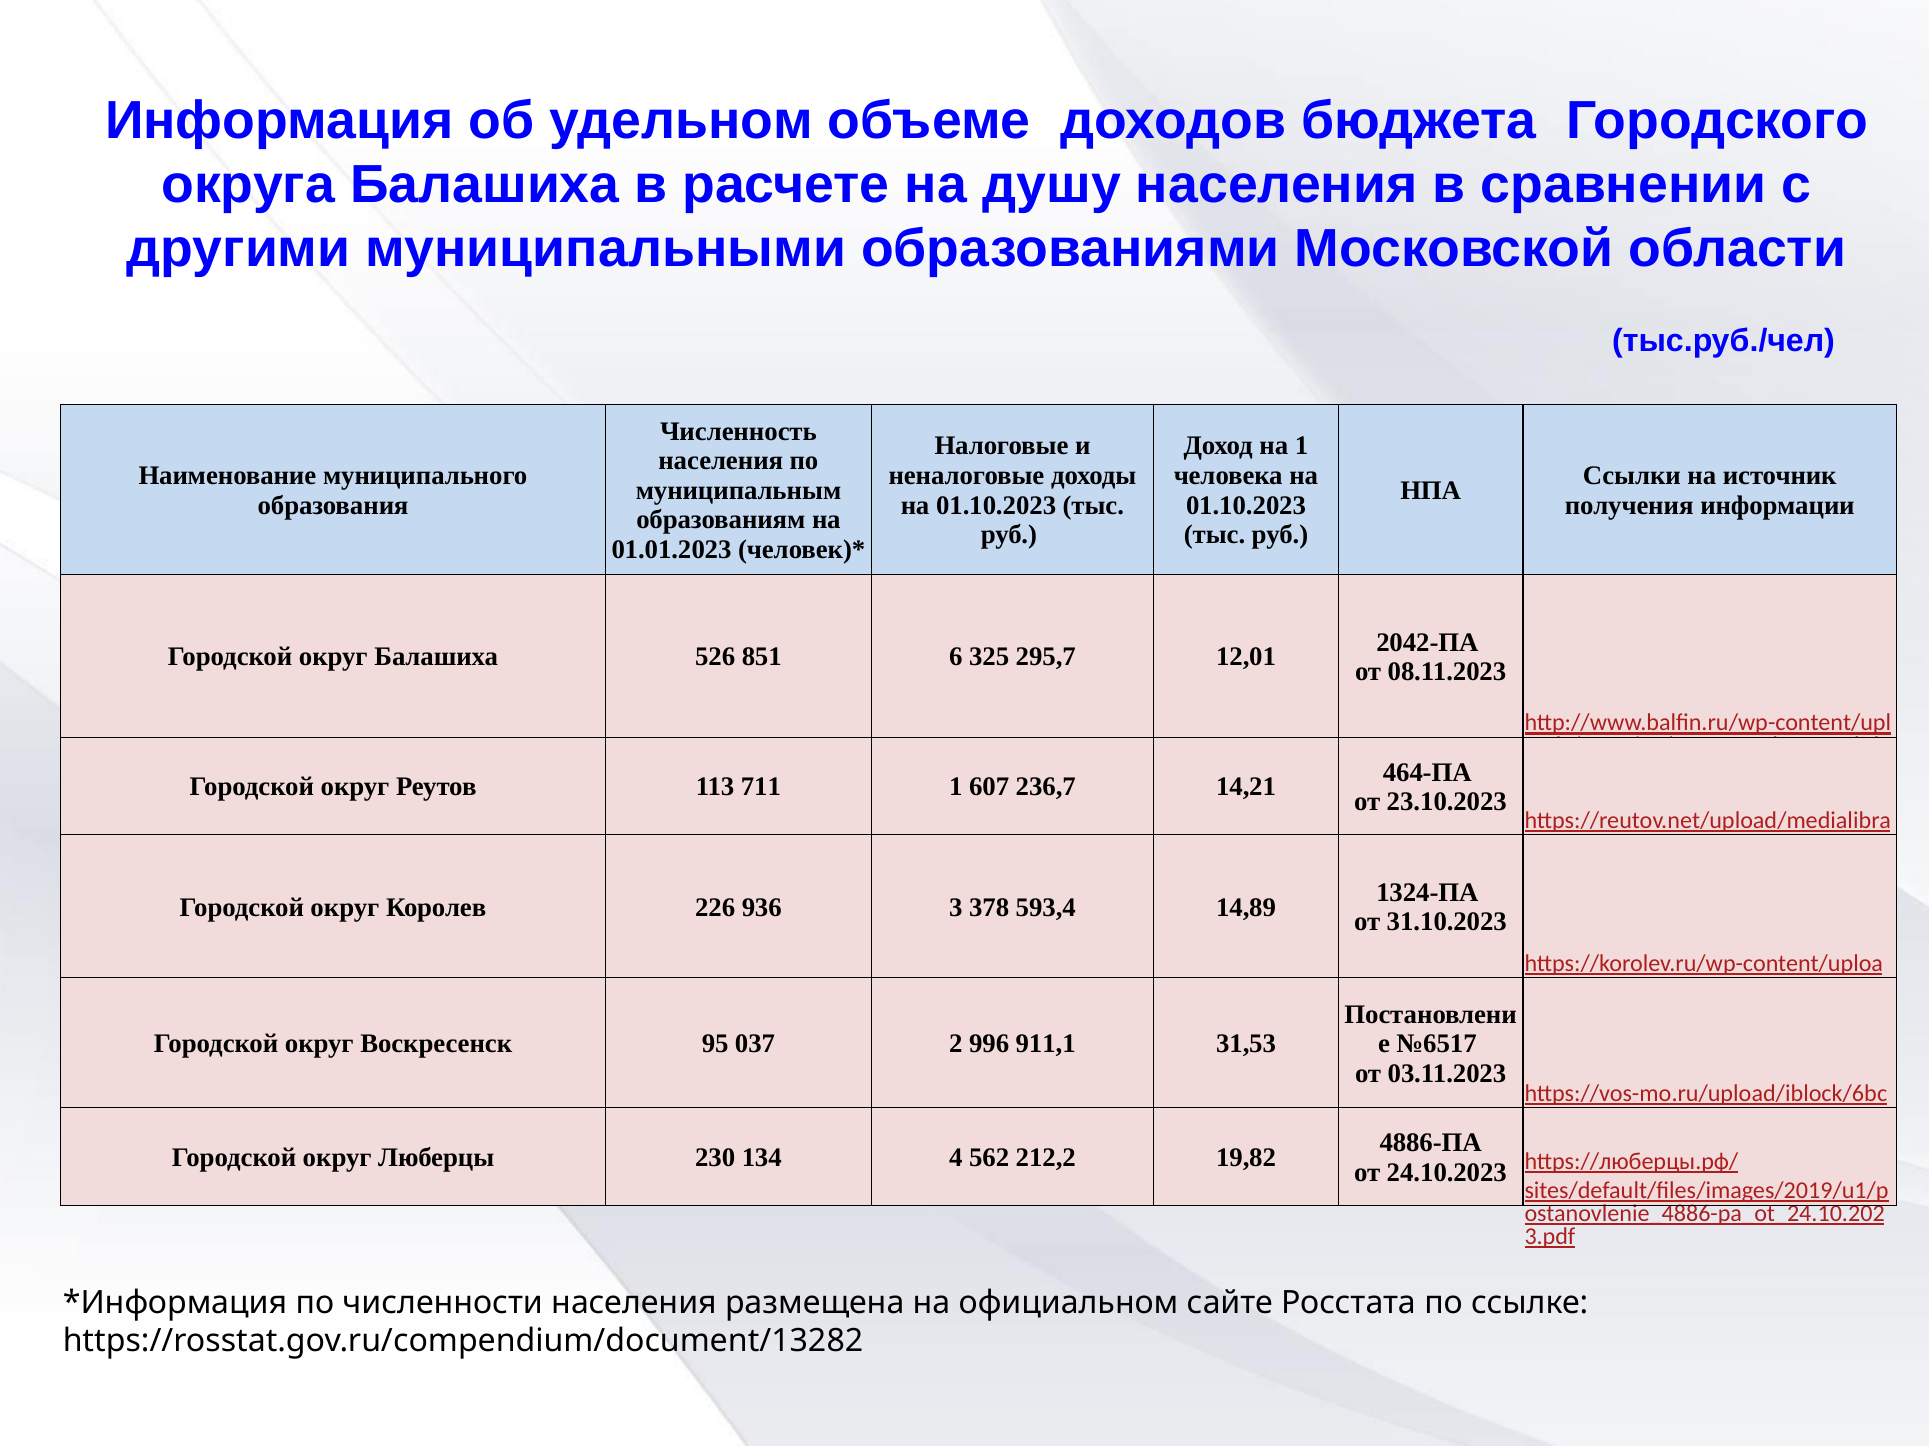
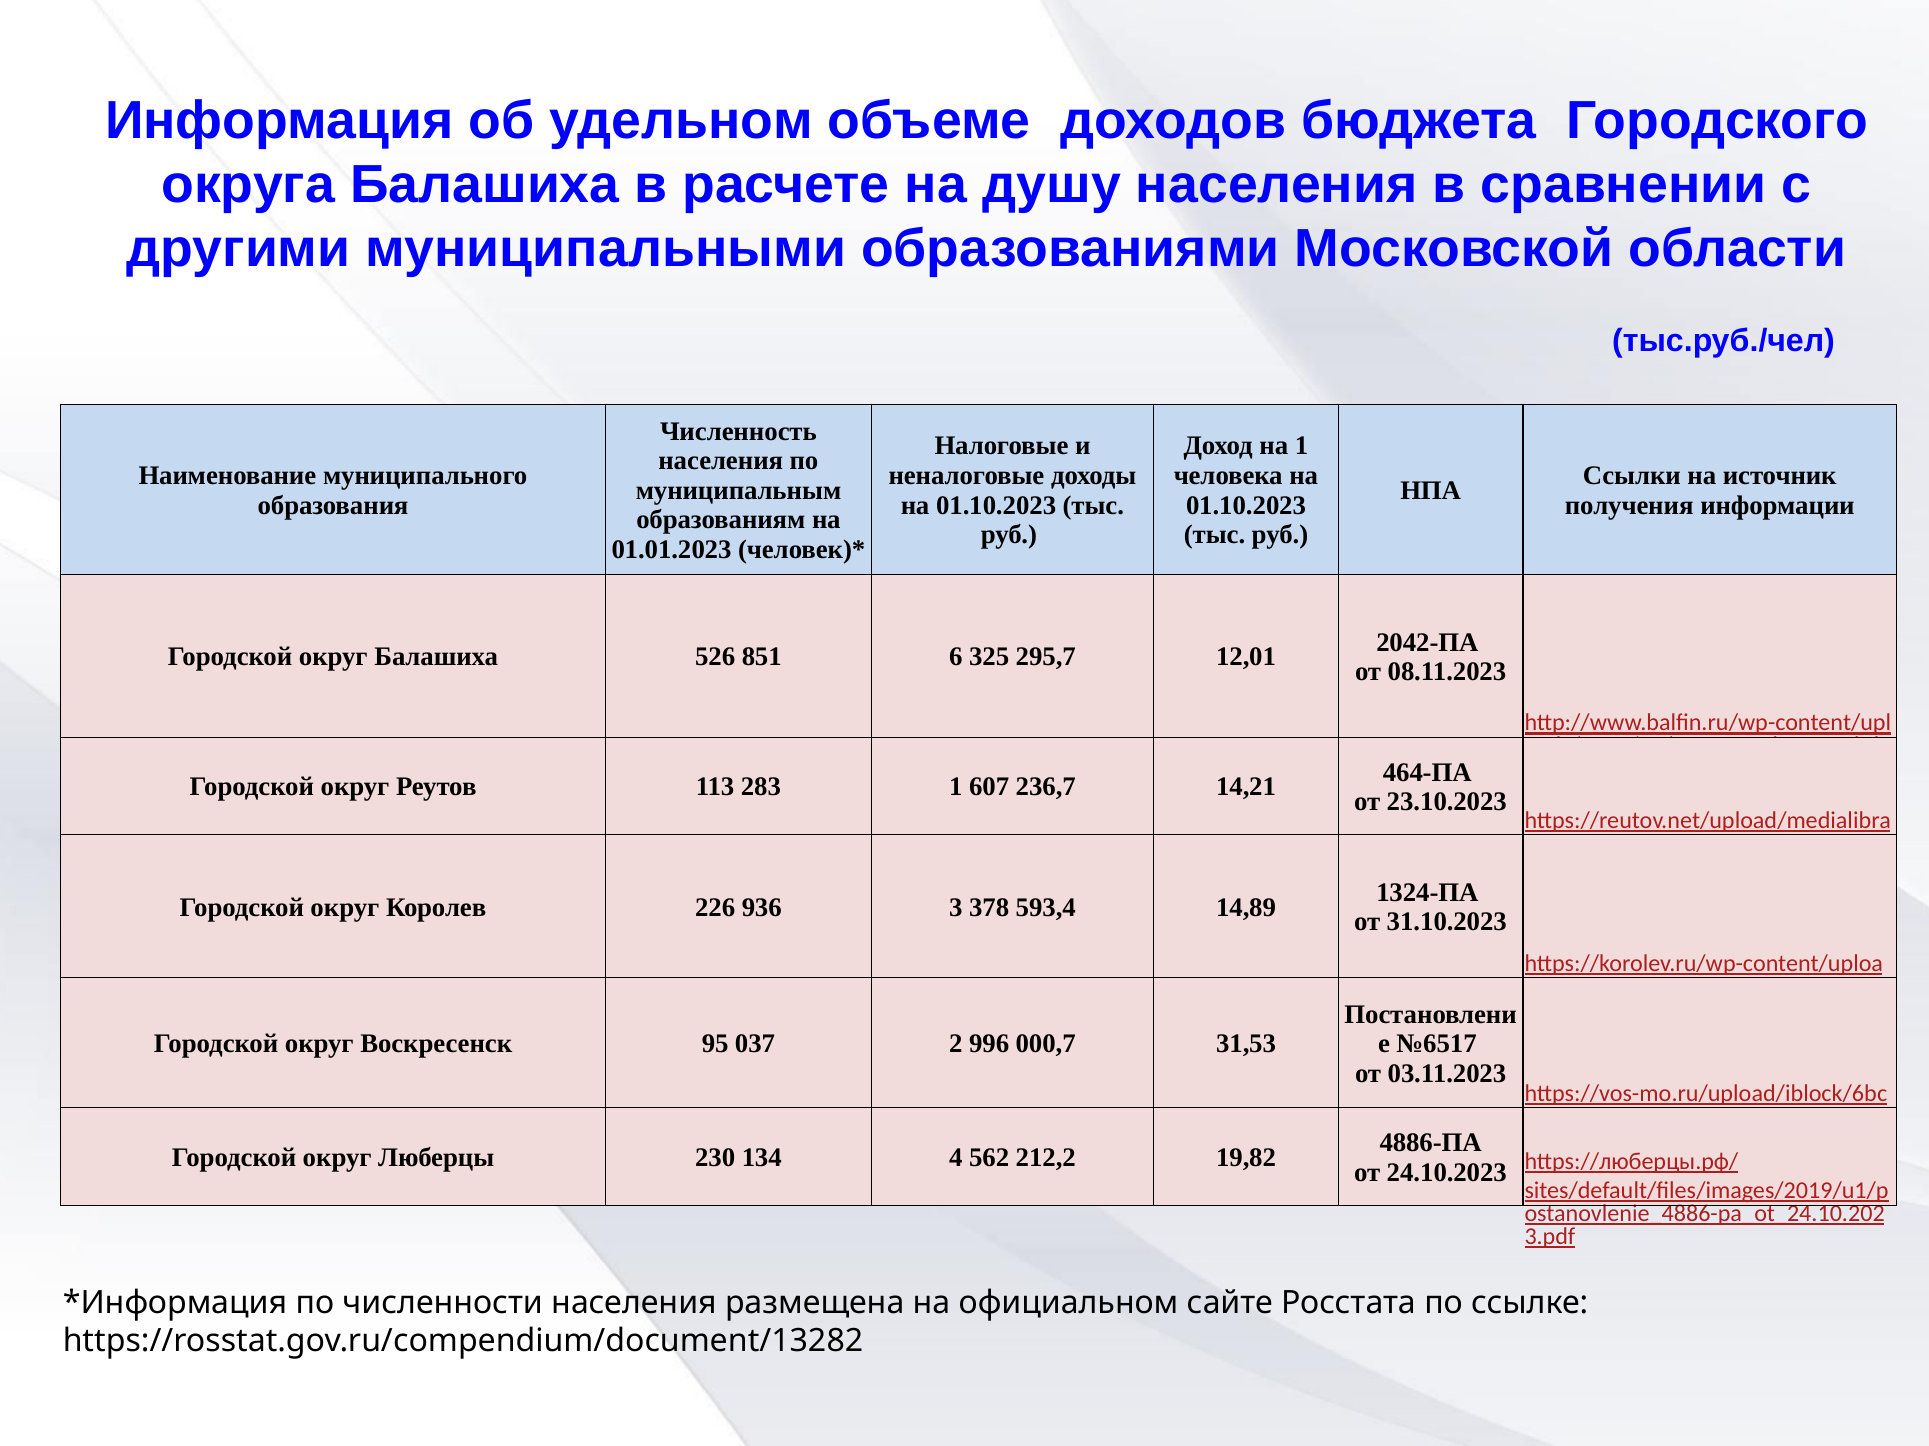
711: 711 -> 283
911,1: 911,1 -> 000,7
